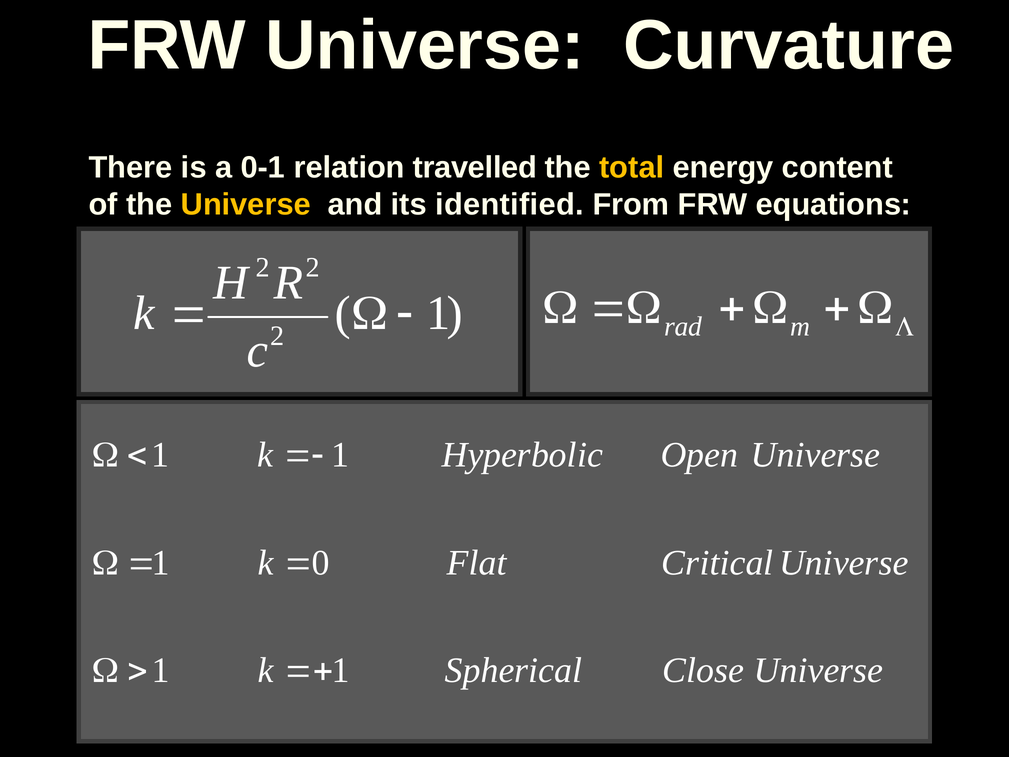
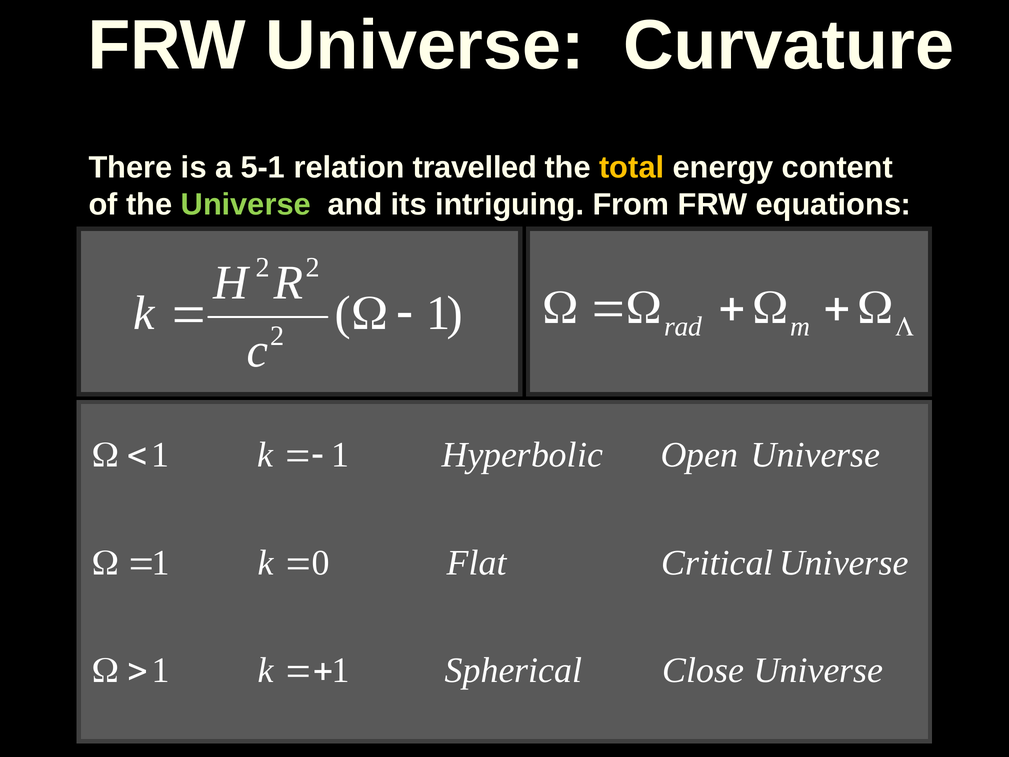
0-1: 0-1 -> 5-1
Universe at (246, 204) colour: yellow -> light green
identified: identified -> intriguing
